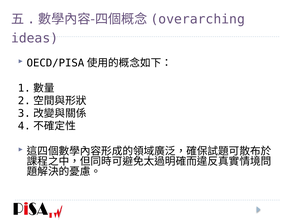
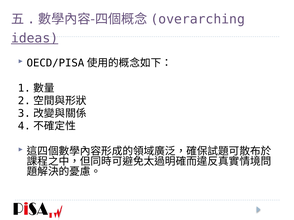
ideas underline: none -> present
